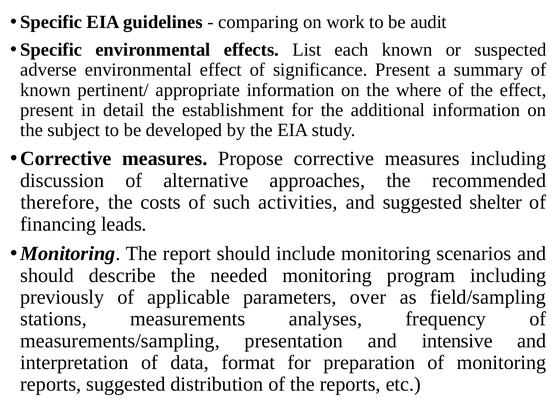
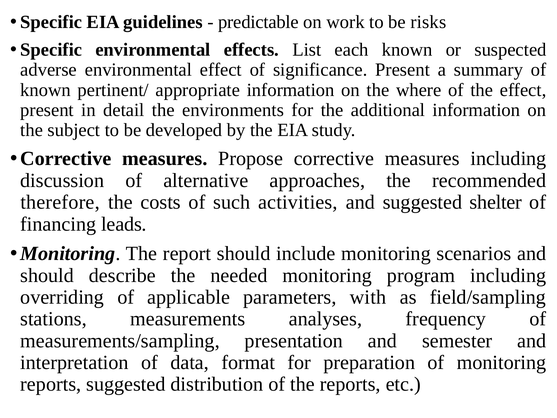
comparing: comparing -> predictable
audit: audit -> risks
establishment: establishment -> environments
previously: previously -> overriding
over: over -> with
intensive: intensive -> semester
